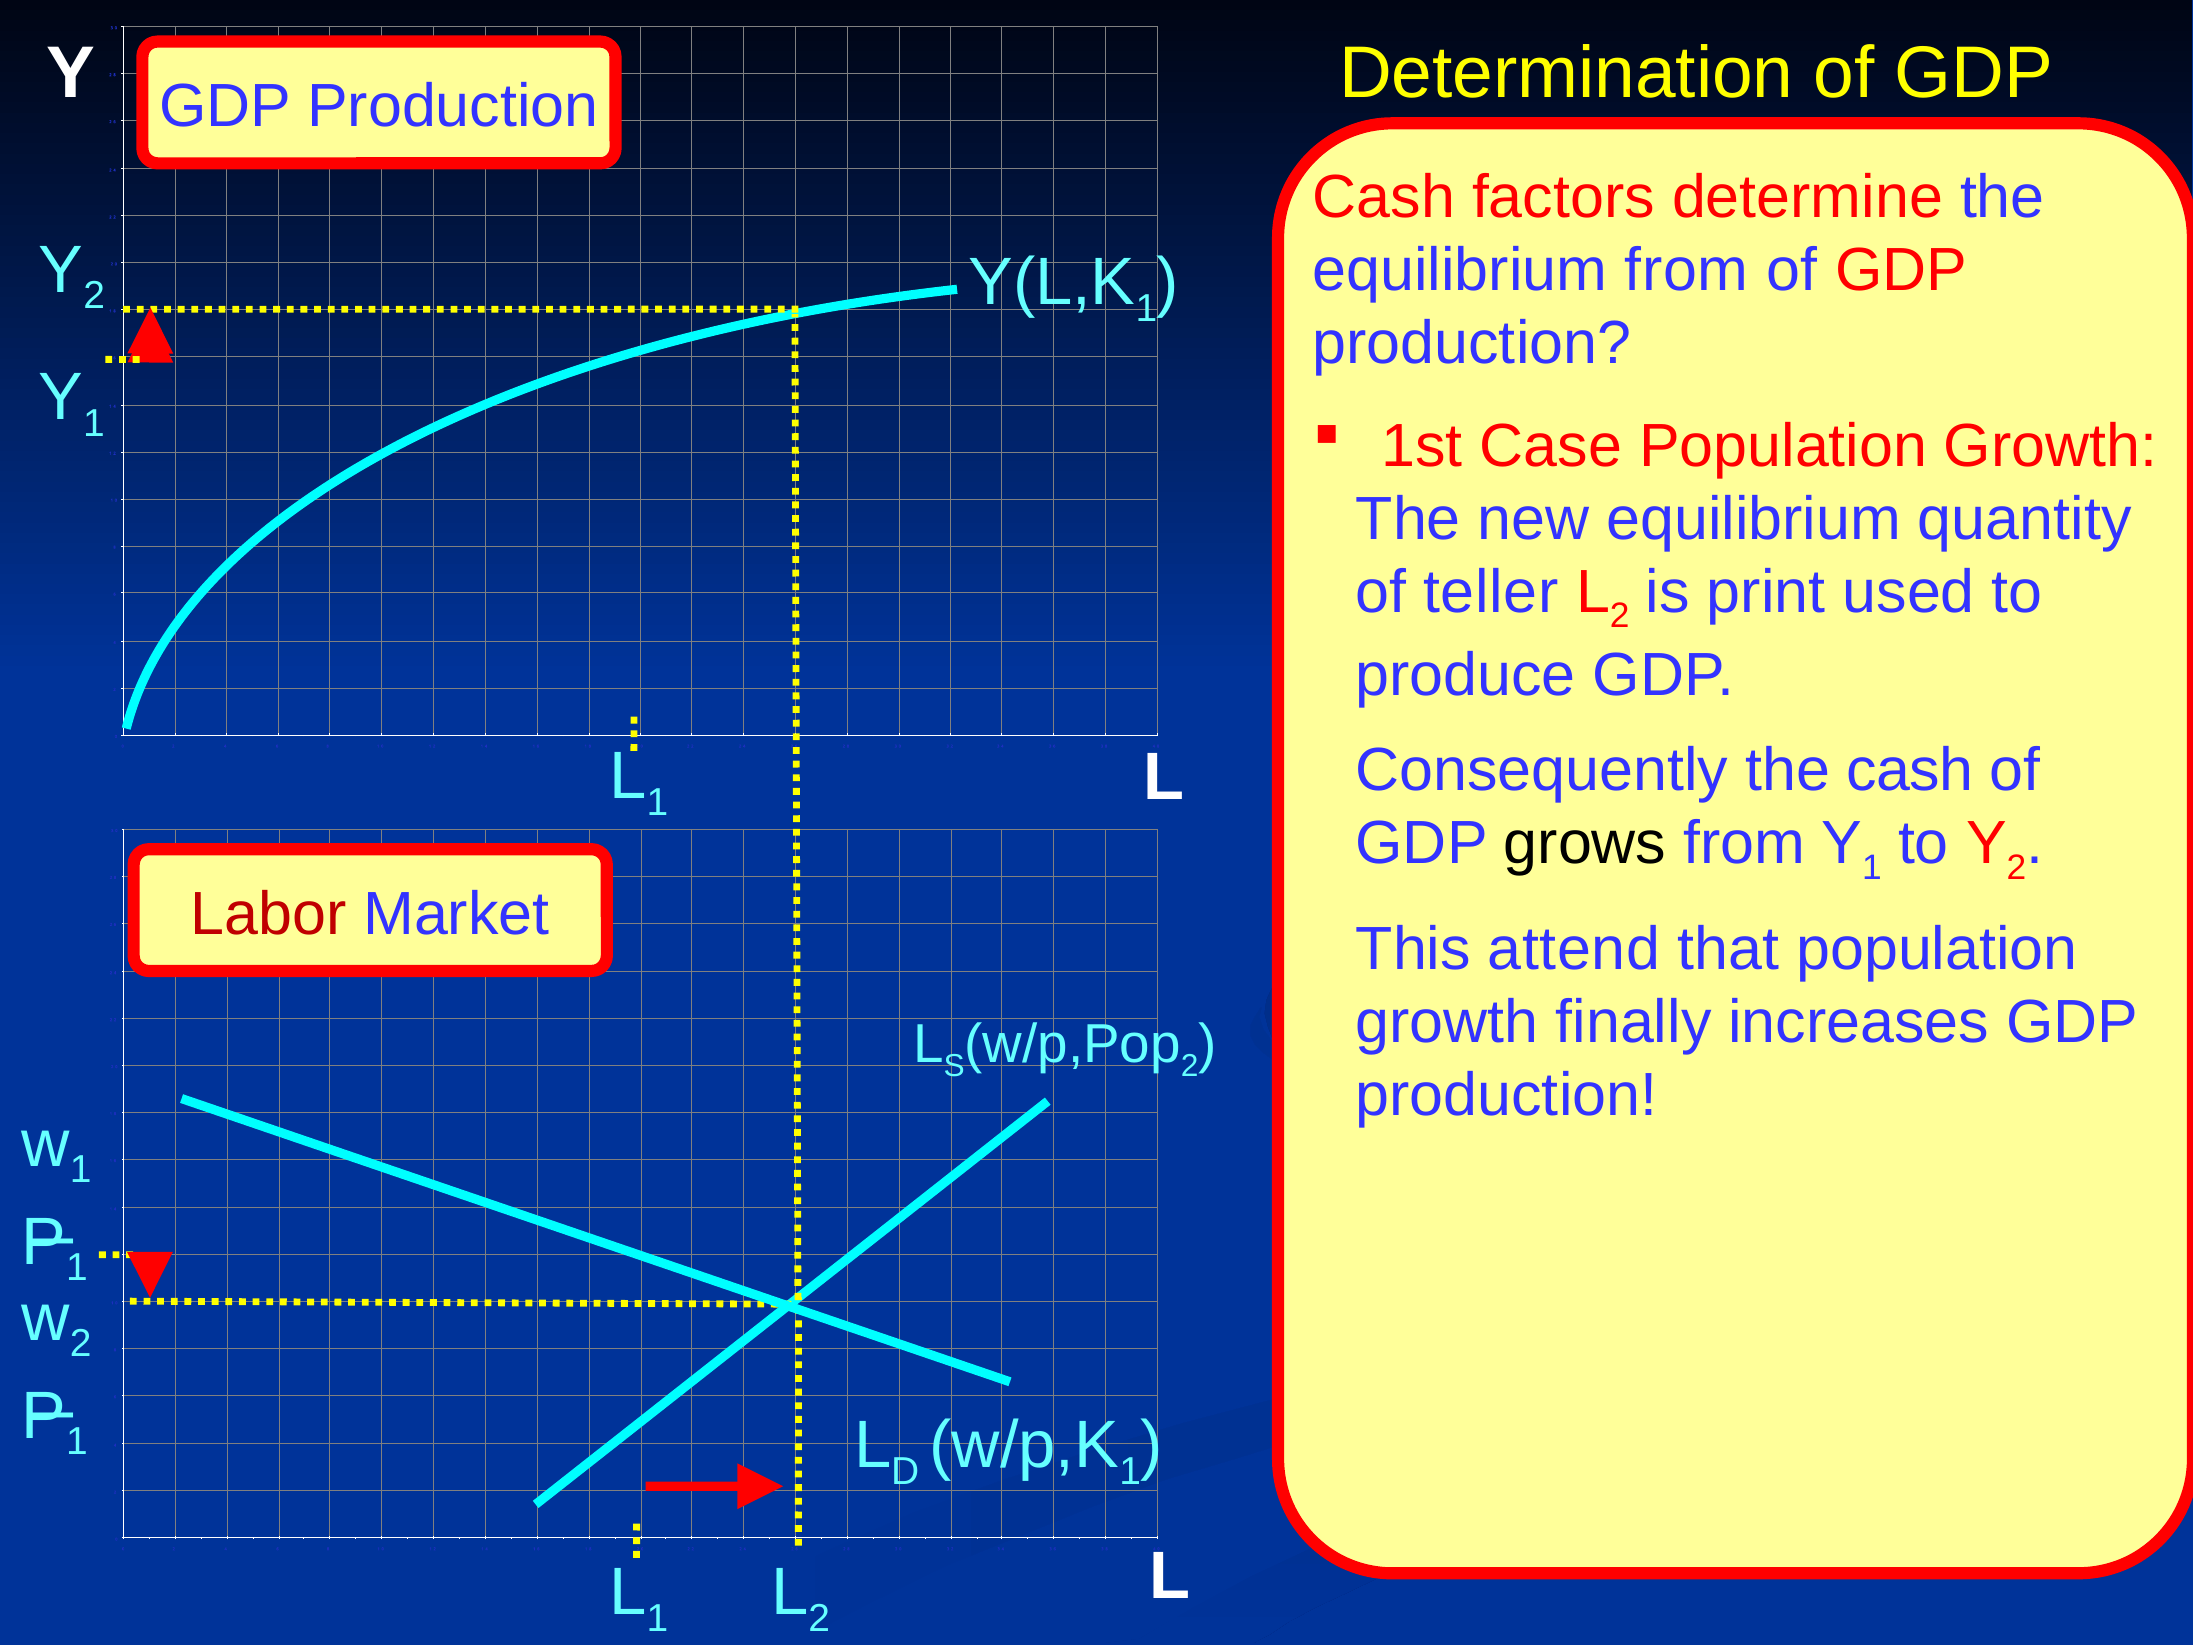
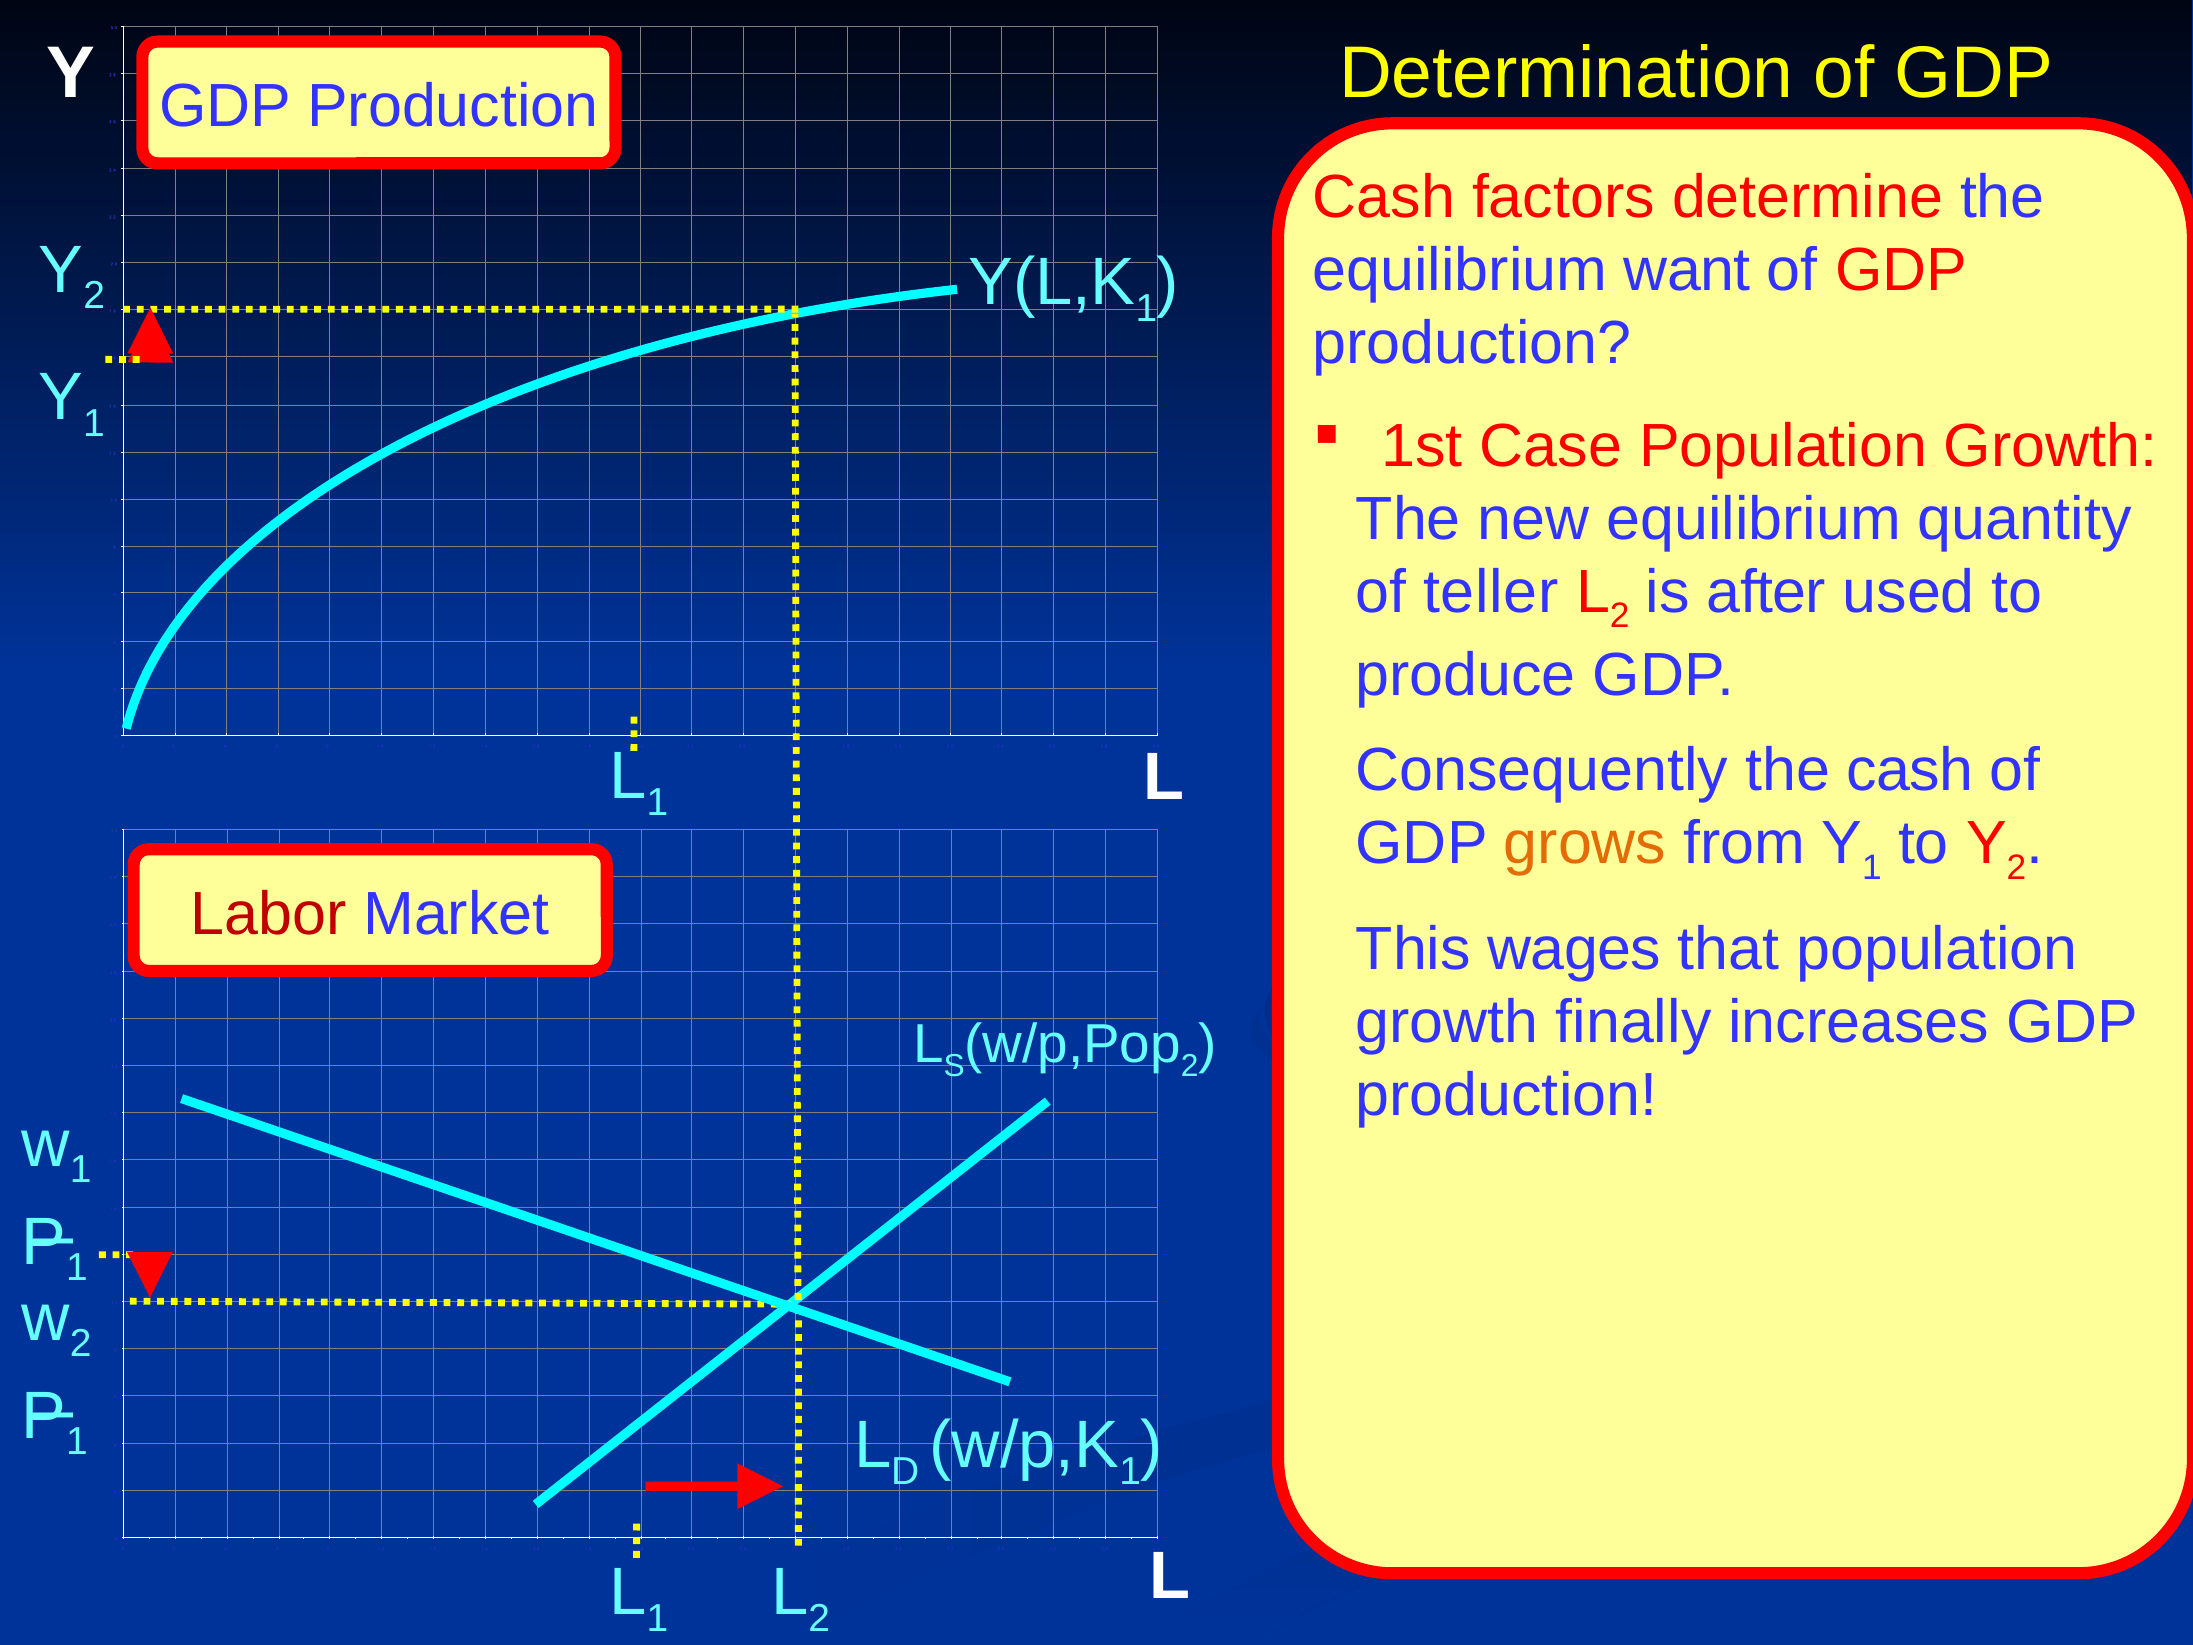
equilibrium from: from -> want
print: print -> after
grows colour: black -> orange
attend: attend -> wages
